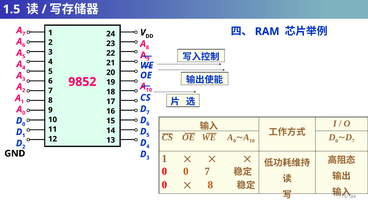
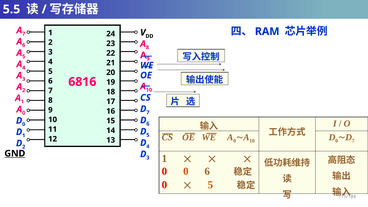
1.5: 1.5 -> 5.5
9852: 9852 -> 6816
GND underline: none -> present
0 7: 7 -> 6
8 at (210, 185): 8 -> 5
